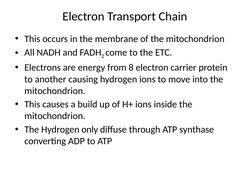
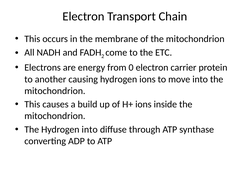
8: 8 -> 0
Hydrogen only: only -> into
